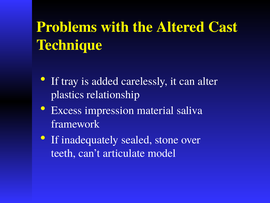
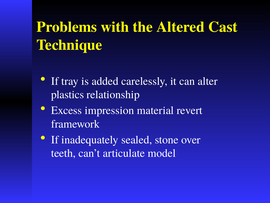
saliva: saliva -> revert
